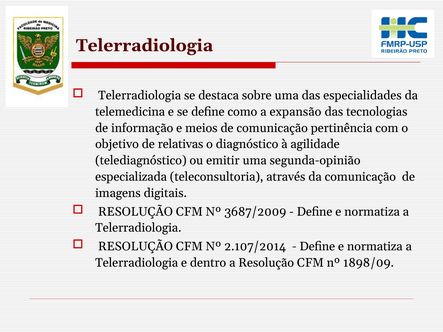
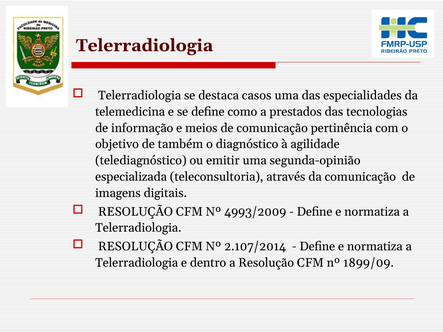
sobre: sobre -> casos
expansão: expansão -> prestados
relativas: relativas -> também
3687/2009: 3687/2009 -> 4993/2009
1898/09: 1898/09 -> 1899/09
